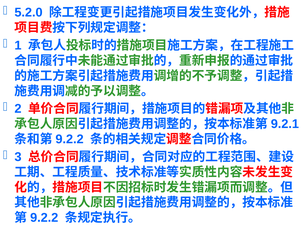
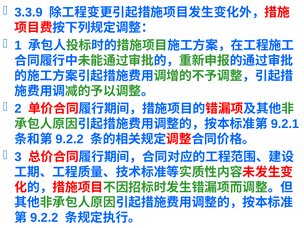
5.2.0: 5.2.0 -> 3.3.9
